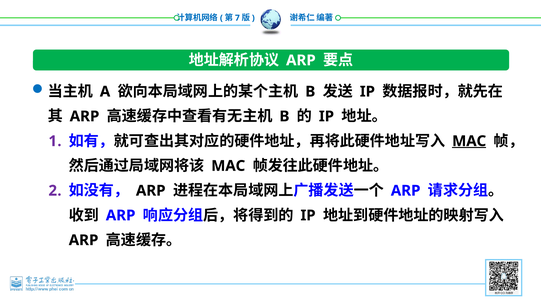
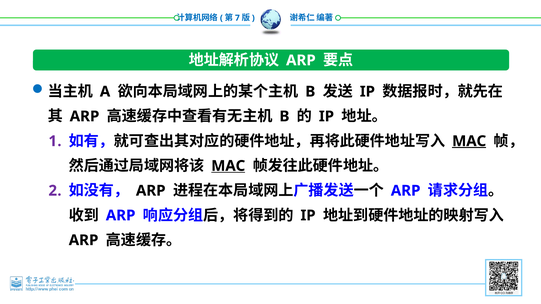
MAC at (228, 166) underline: none -> present
